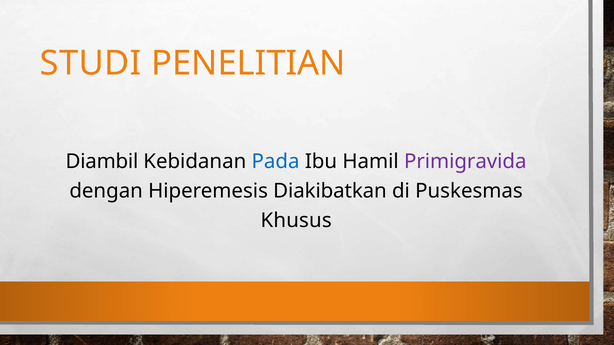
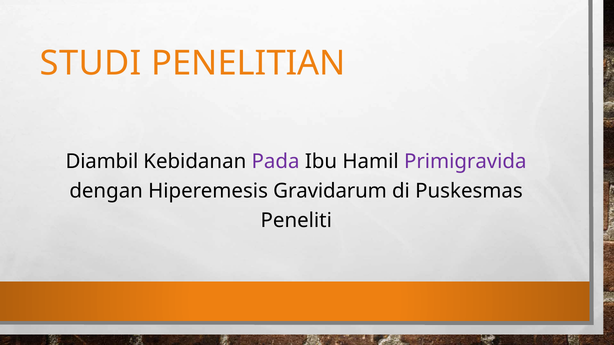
Pada colour: blue -> purple
Diakibatkan: Diakibatkan -> Gravidarum
Khusus: Khusus -> Peneliti
